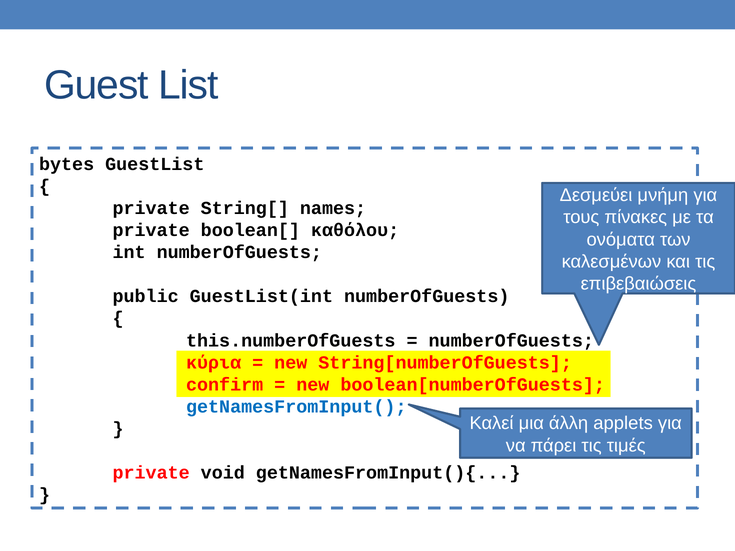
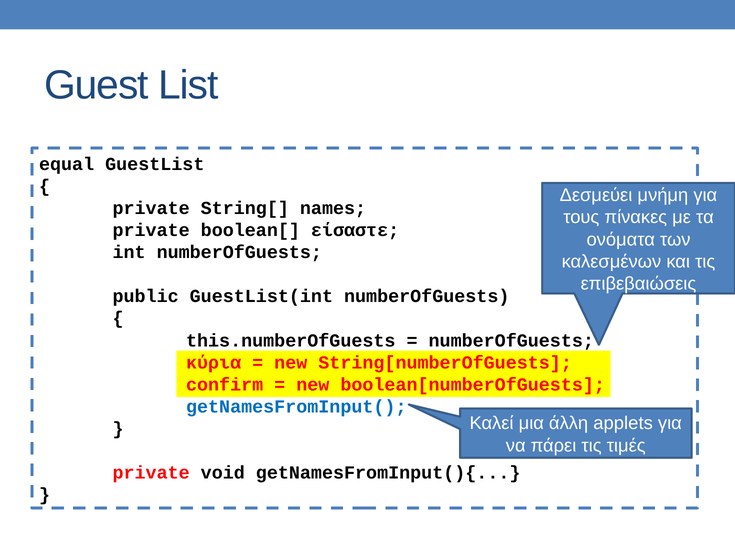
bytes: bytes -> equal
καθόλου: καθόλου -> είσαστε
